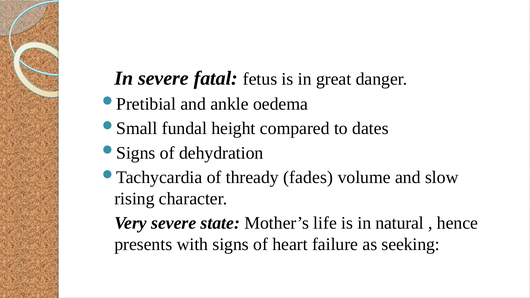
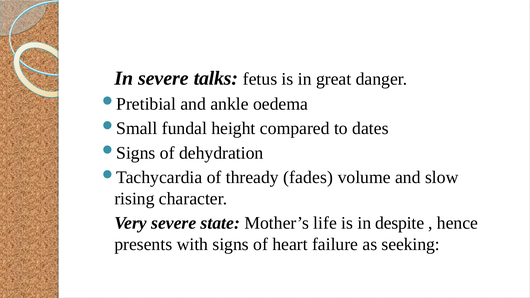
fatal: fatal -> talks
natural: natural -> despite
